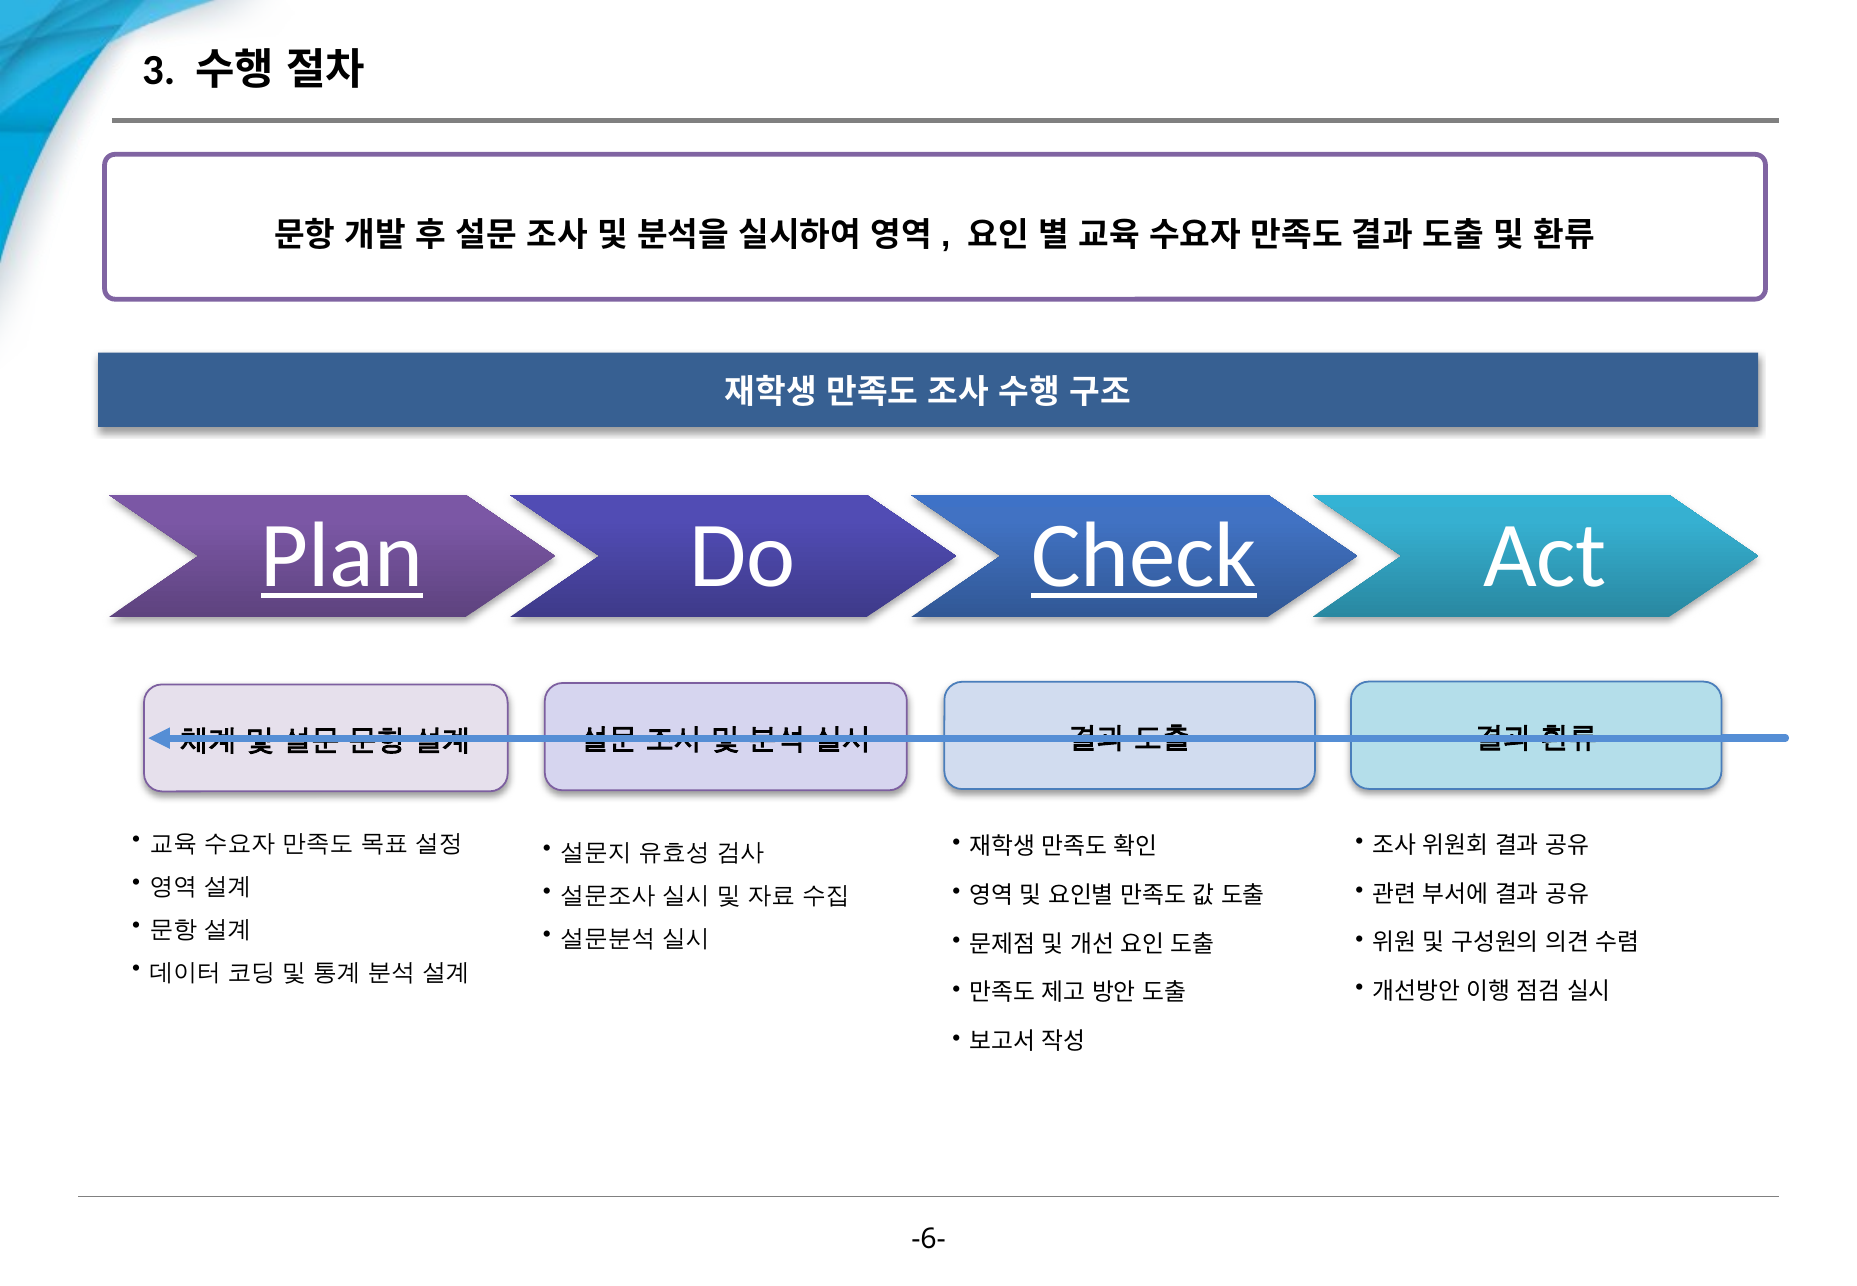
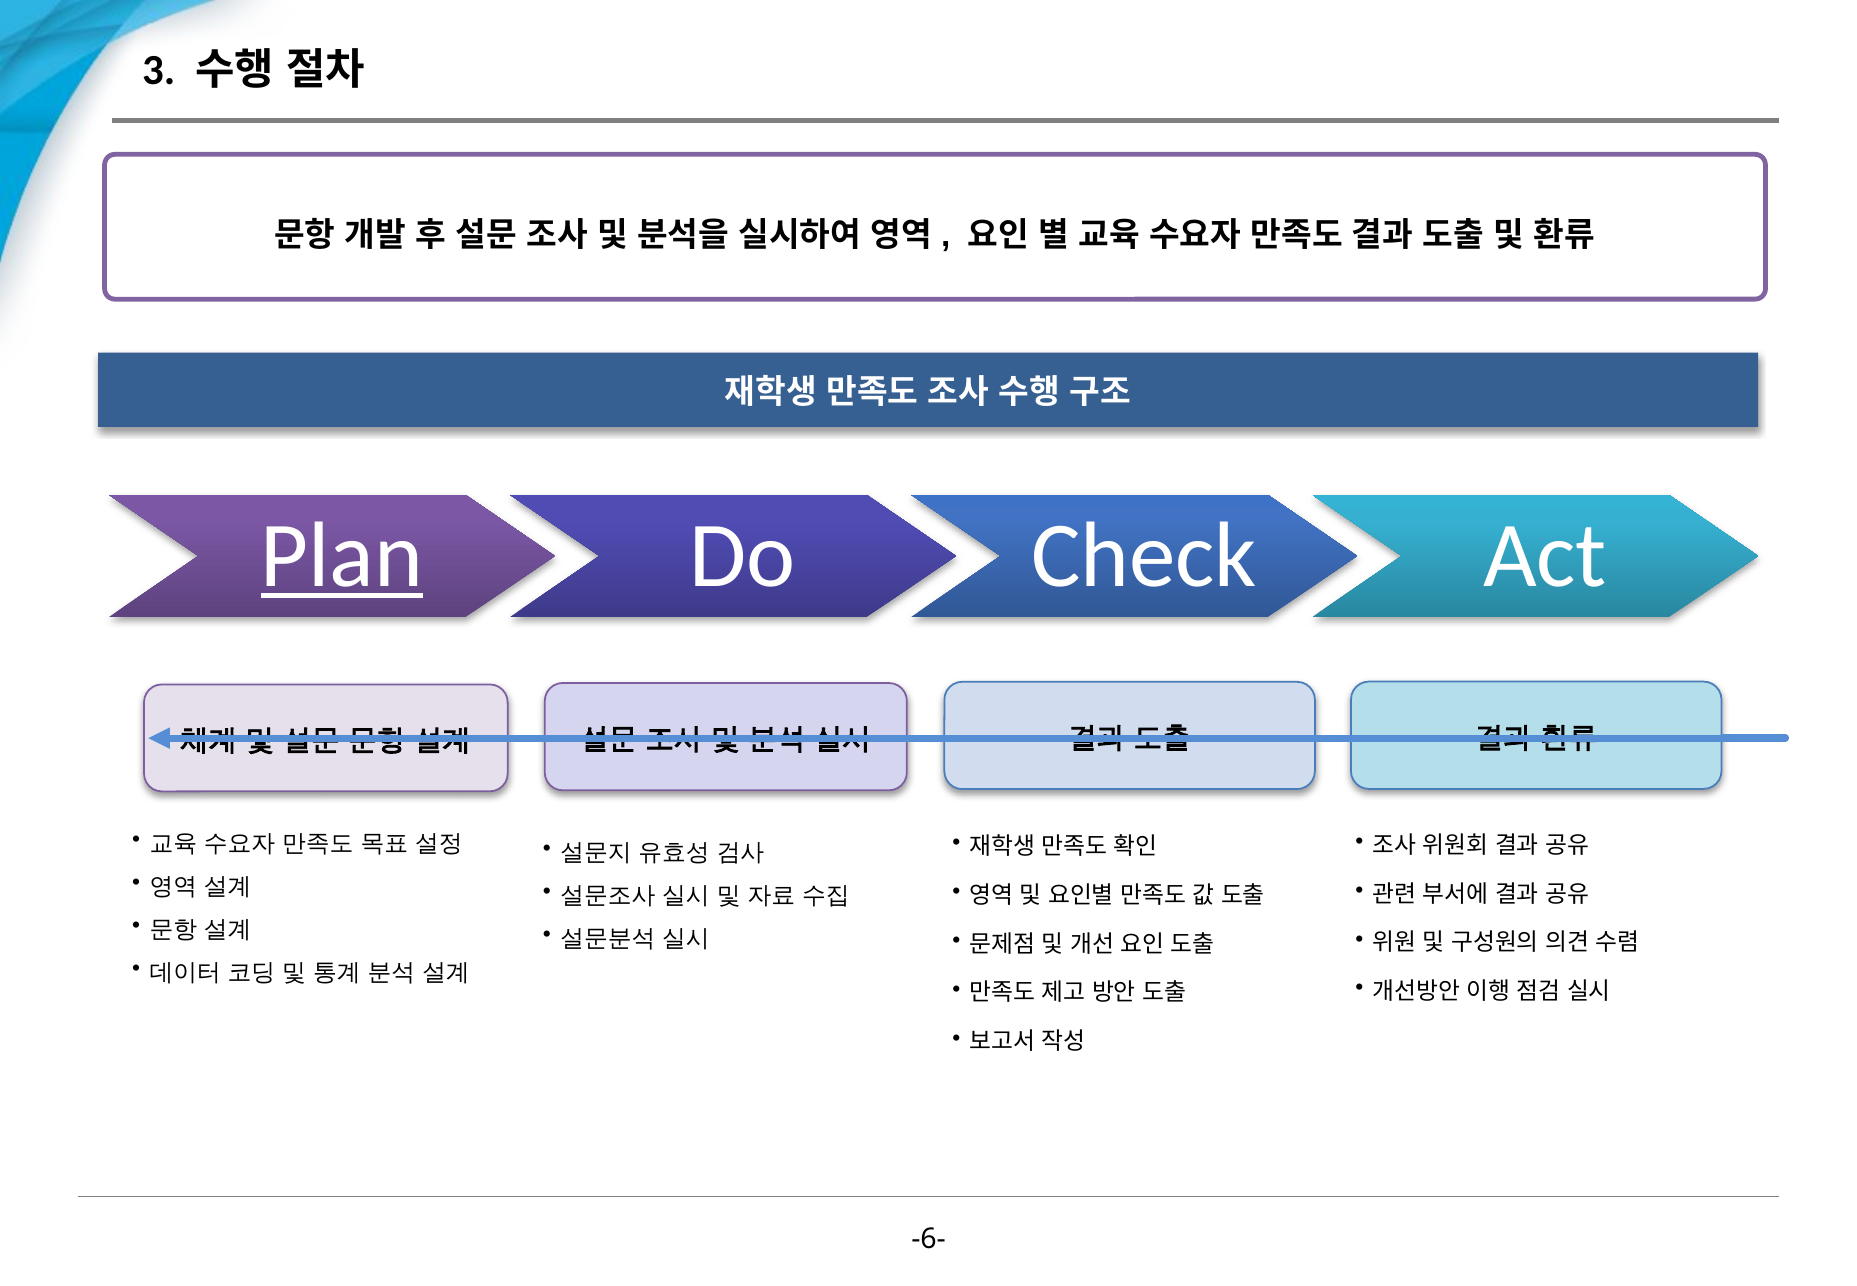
Check underline: present -> none
